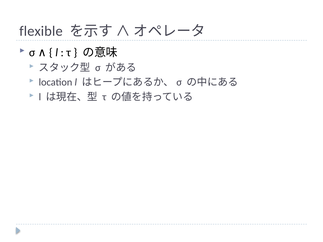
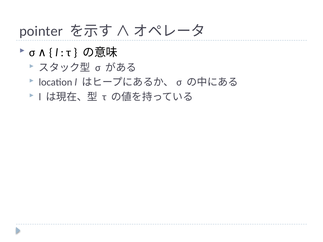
flexible: flexible -> pointer
